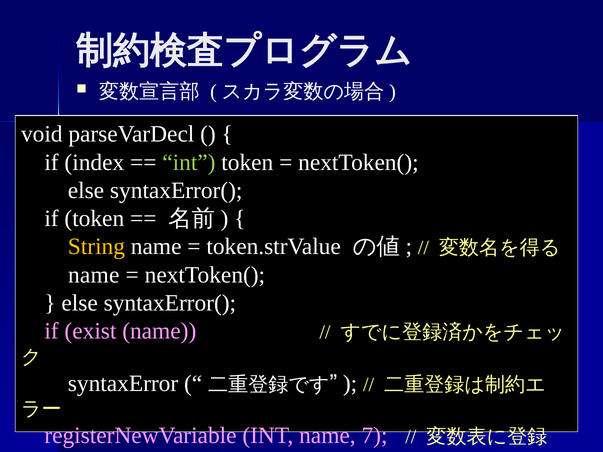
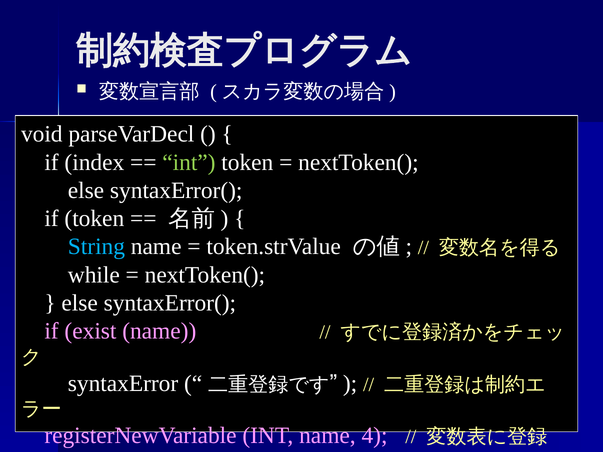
String colour: yellow -> light blue
name at (94, 275): name -> while
7: 7 -> 4
